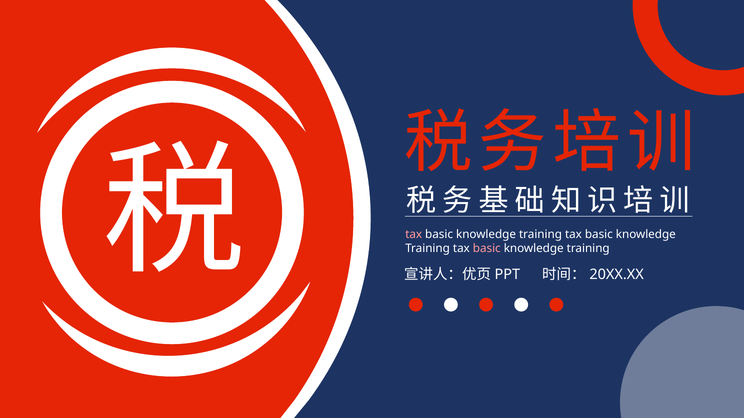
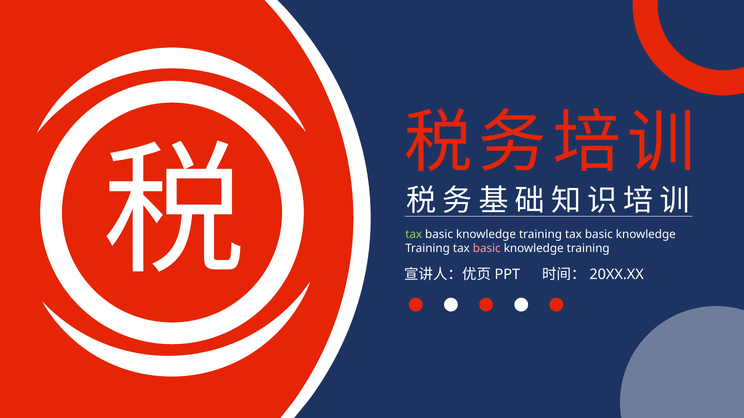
tax at (414, 235) colour: pink -> light green
